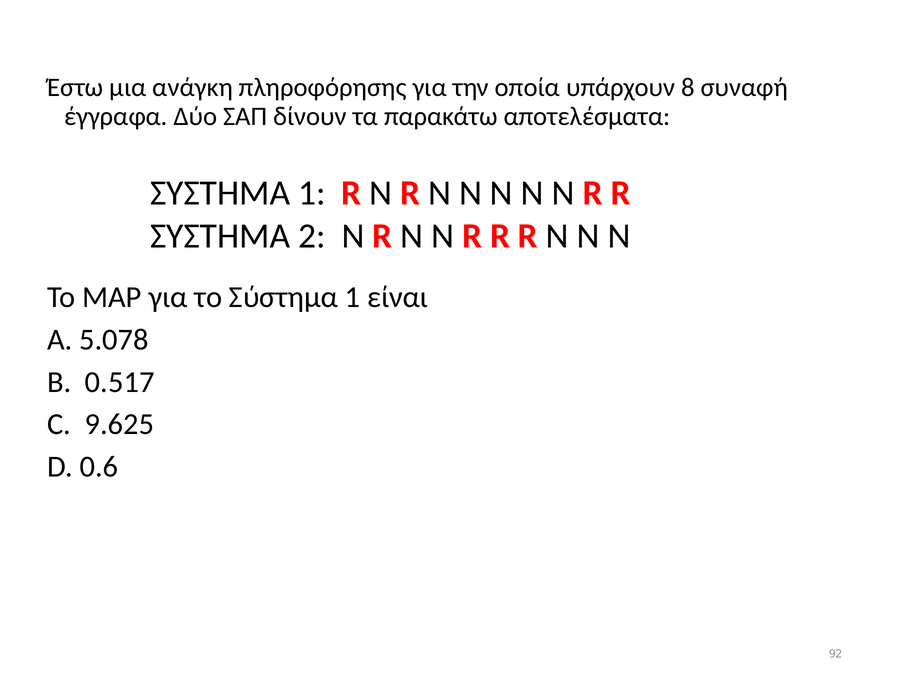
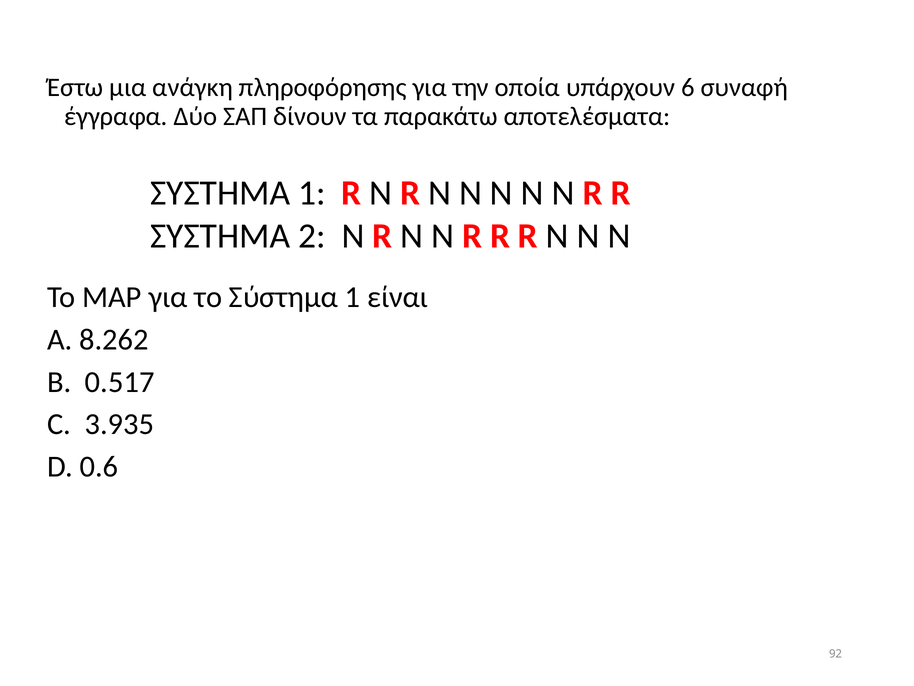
8: 8 -> 6
5.078: 5.078 -> 8.262
9.625: 9.625 -> 3.935
